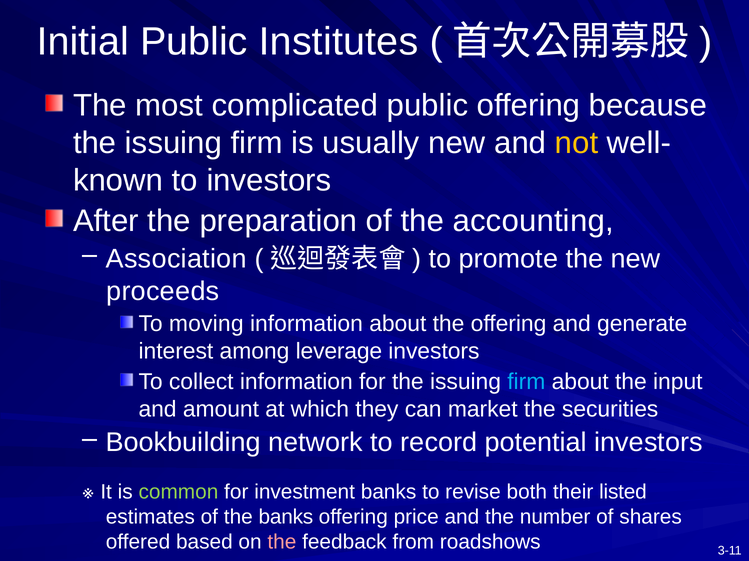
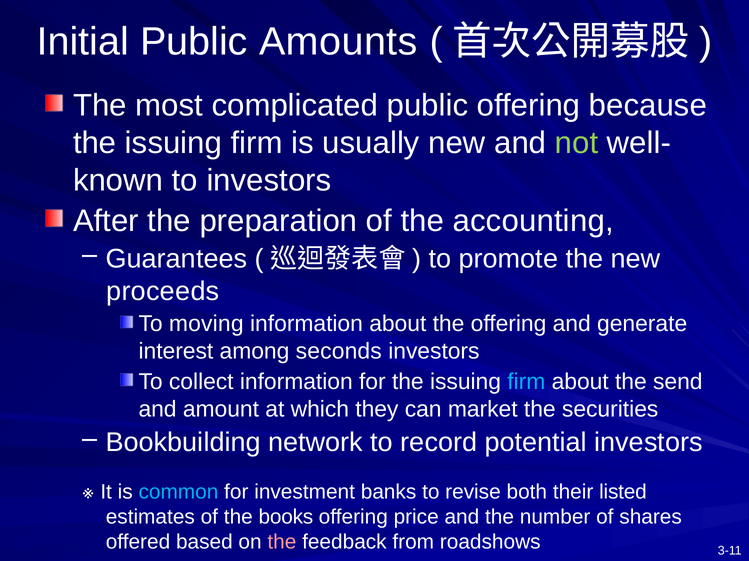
Institutes: Institutes -> Amounts
not colour: yellow -> light green
Association: Association -> Guarantees
leverage: leverage -> seconds
input: input -> send
common colour: light green -> light blue
the banks: banks -> books
